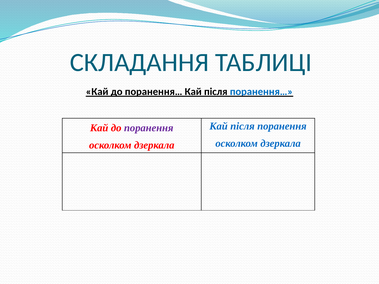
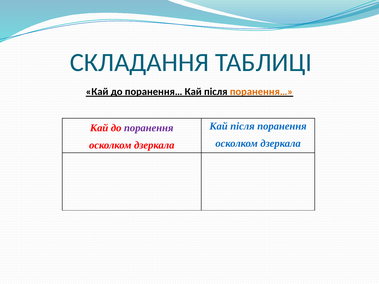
поранення… at (261, 92) colour: blue -> orange
